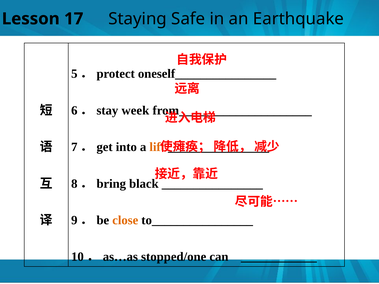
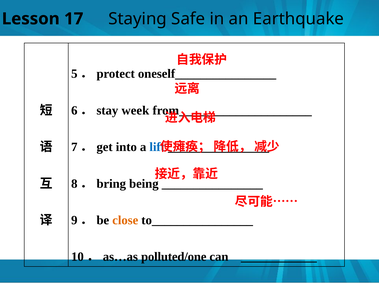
lift colour: orange -> blue
black: black -> being
stopped/one: stopped/one -> polluted/one
